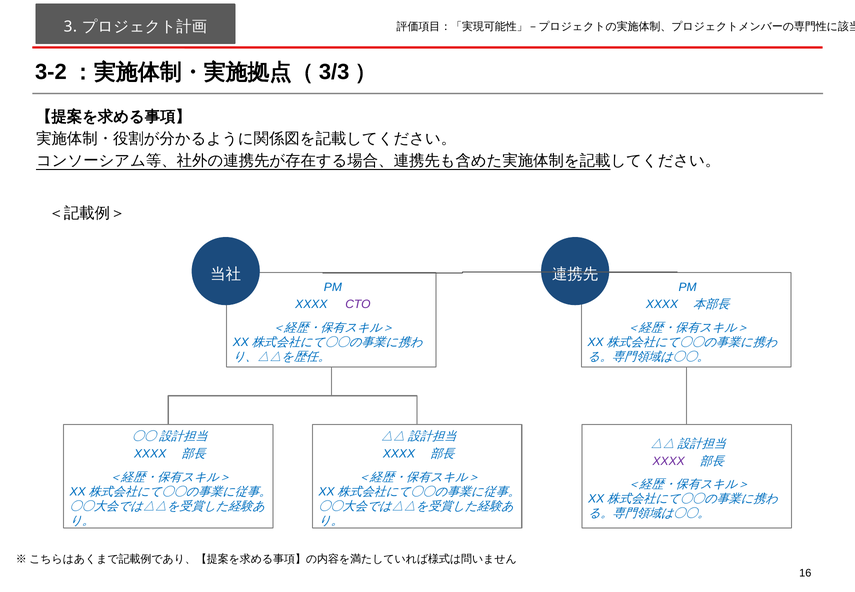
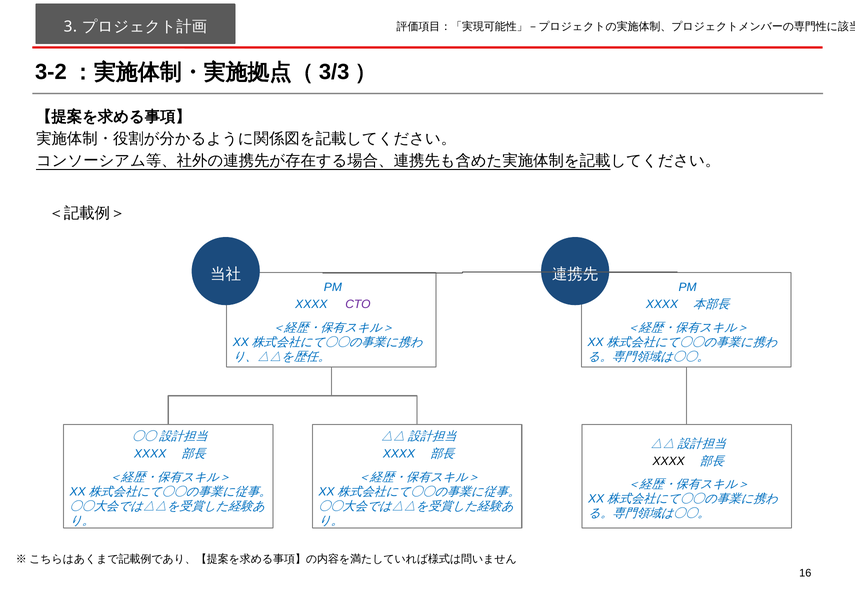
XXXX at (669, 461) colour: purple -> black
